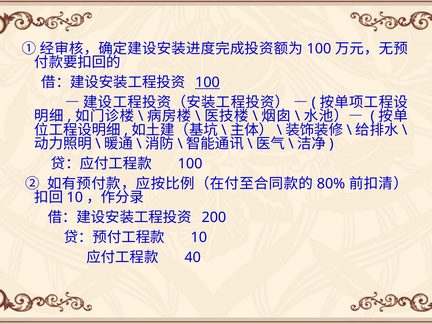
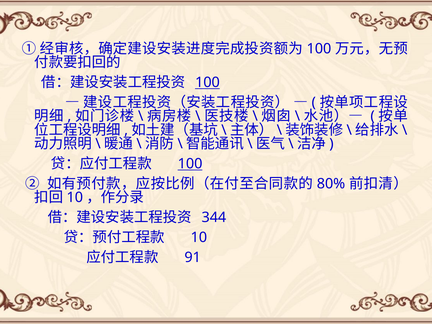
100 at (190, 164) underline: none -> present
200: 200 -> 344
40: 40 -> 91
